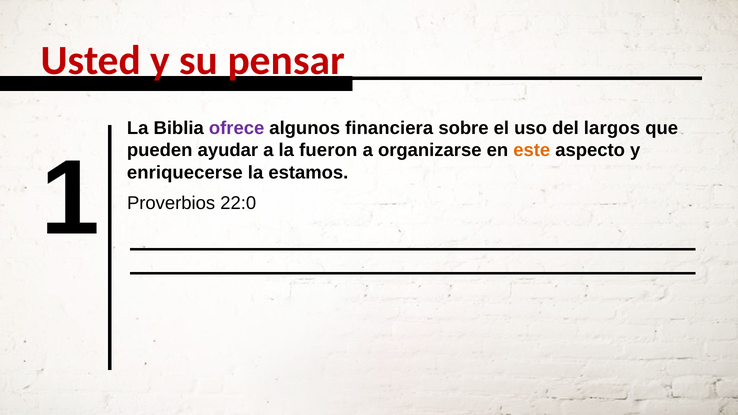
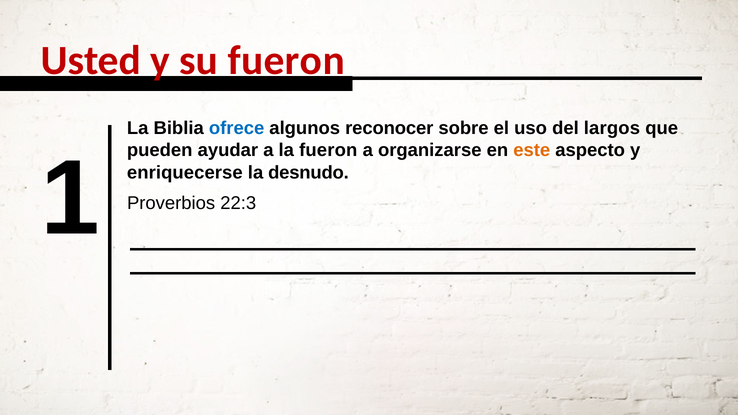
su pensar: pensar -> fueron
ofrece colour: purple -> blue
financiera: financiera -> reconocer
22:0: 22:0 -> 22:3
estamos: estamos -> desnudo
